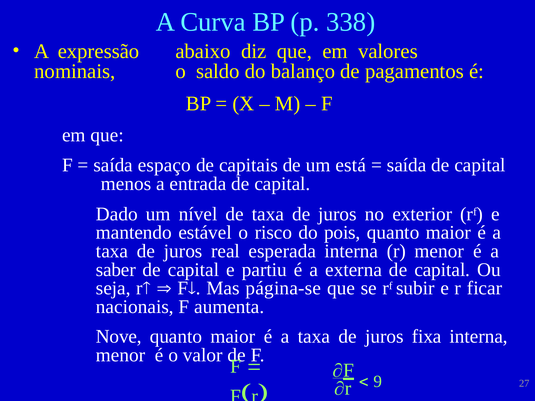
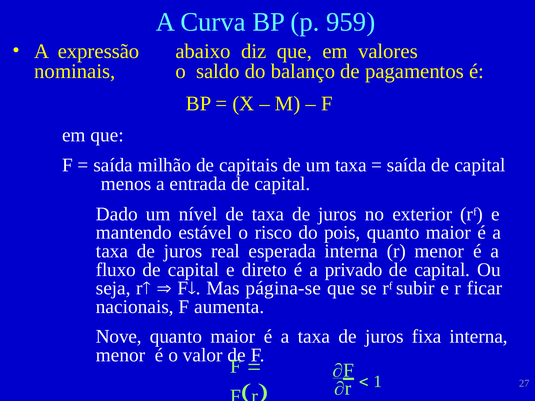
338: 338 -> 959
espaço: espaço -> milhão
um está: está -> taxa
saber: saber -> fluxo
partiu: partiu -> direto
externa: externa -> privado
9: 9 -> 1
